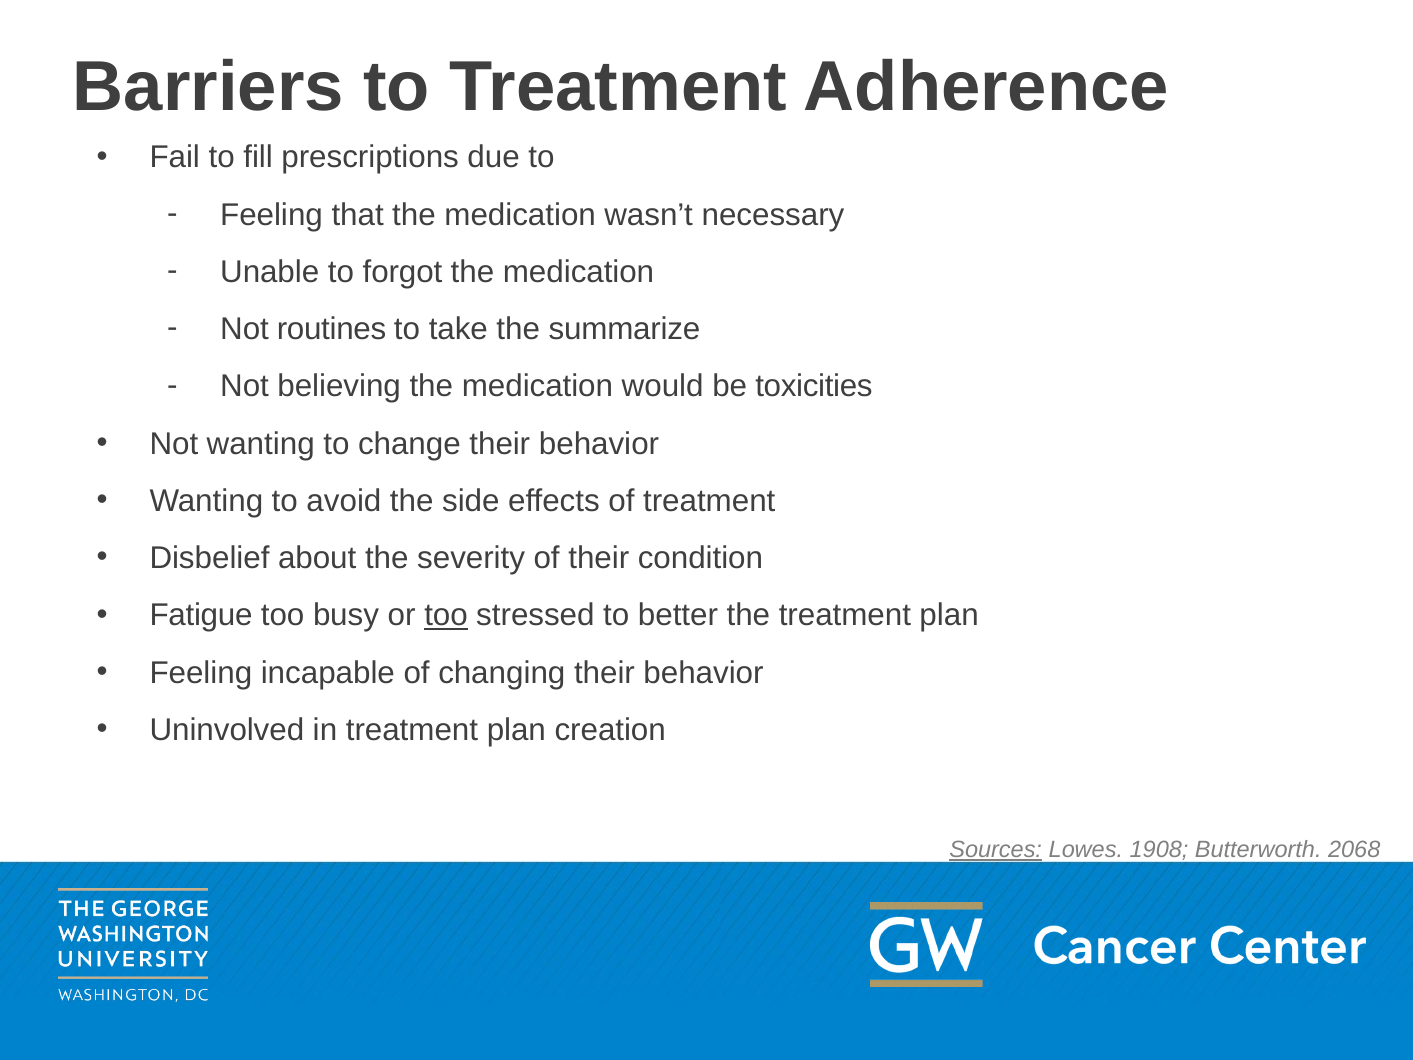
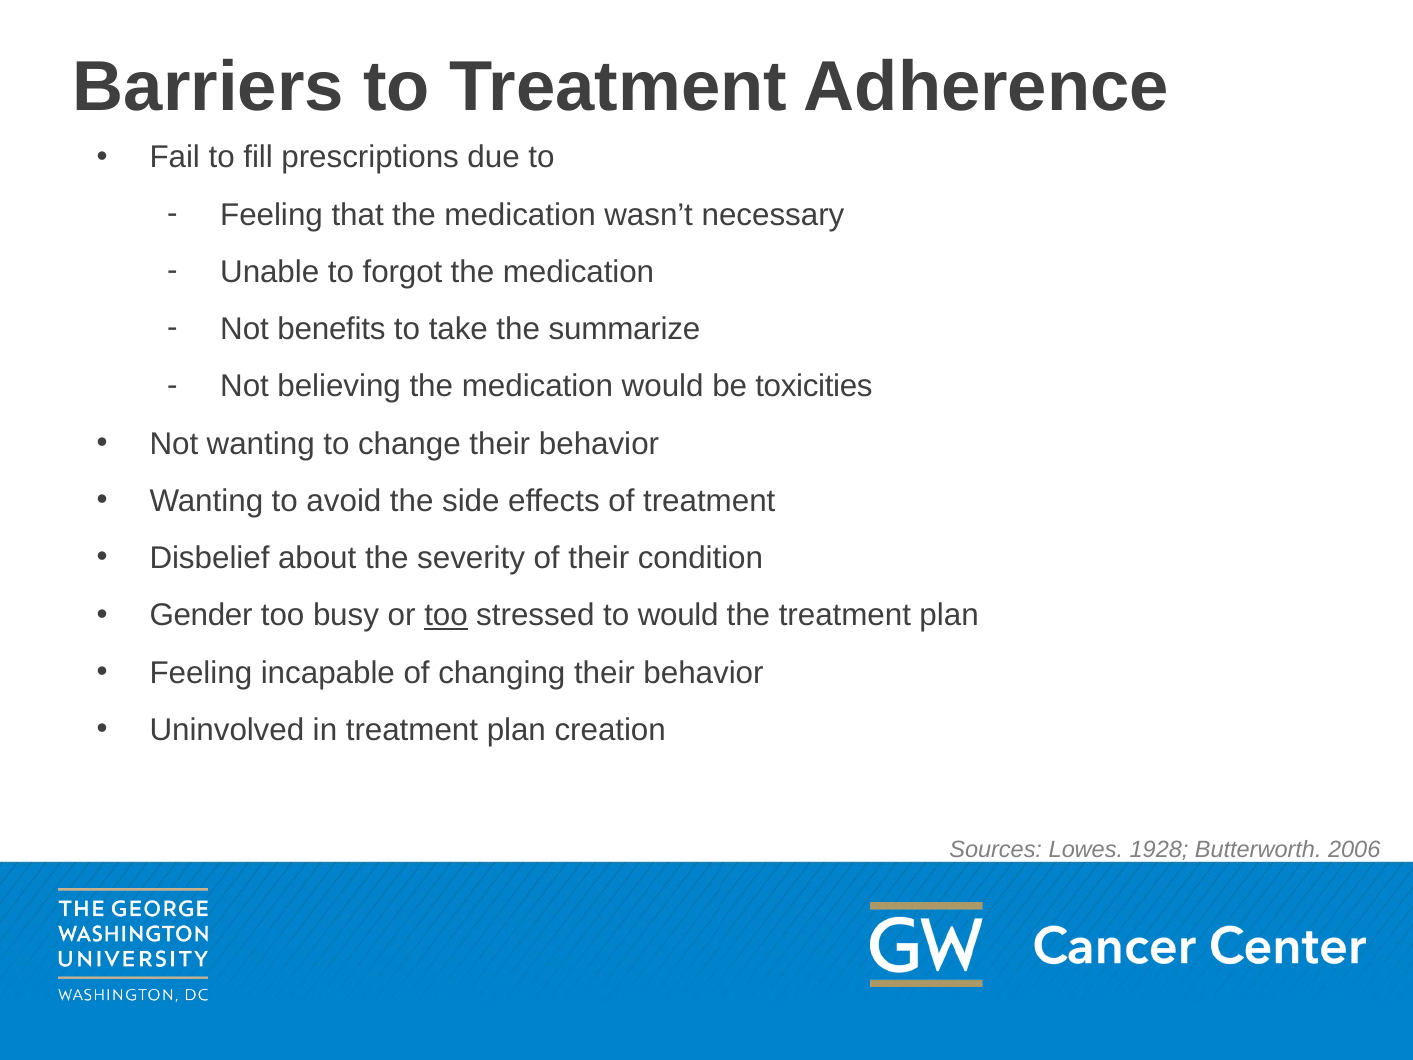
routines: routines -> benefits
Fatigue: Fatigue -> Gender
to better: better -> would
Sources underline: present -> none
1908: 1908 -> 1928
2068: 2068 -> 2006
